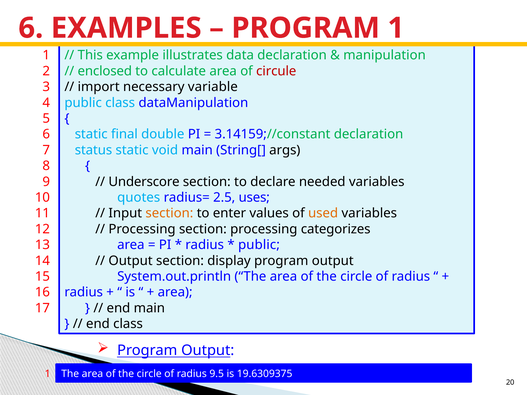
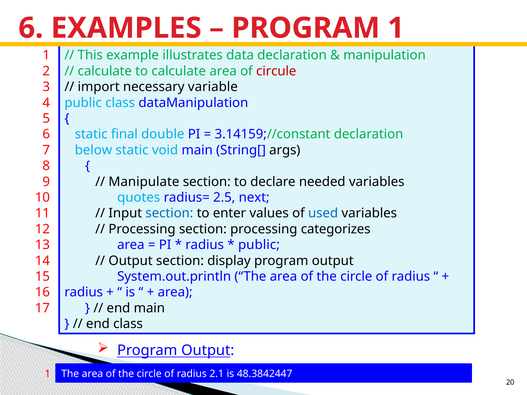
enclosed at (105, 71): enclosed -> calculate
status: status -> below
Underscore: Underscore -> Manipulate
uses: uses -> next
section at (169, 213) colour: orange -> blue
used colour: orange -> blue
9.5: 9.5 -> 2.1
19.6309375: 19.6309375 -> 48.3842447
